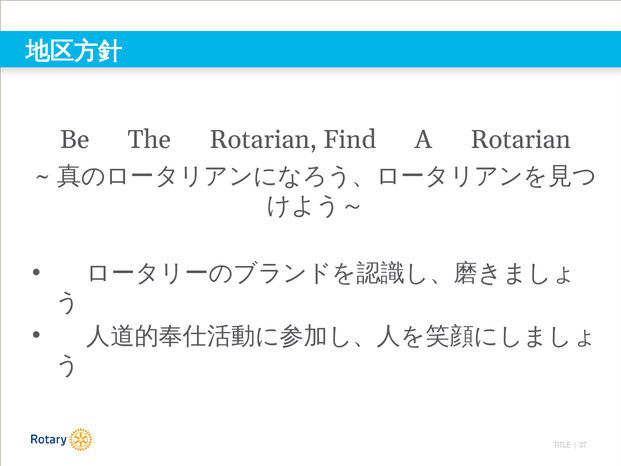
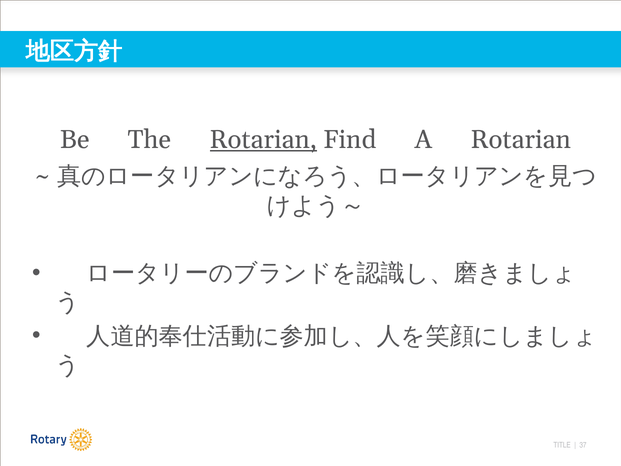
Rotarian at (263, 139) underline: none -> present
